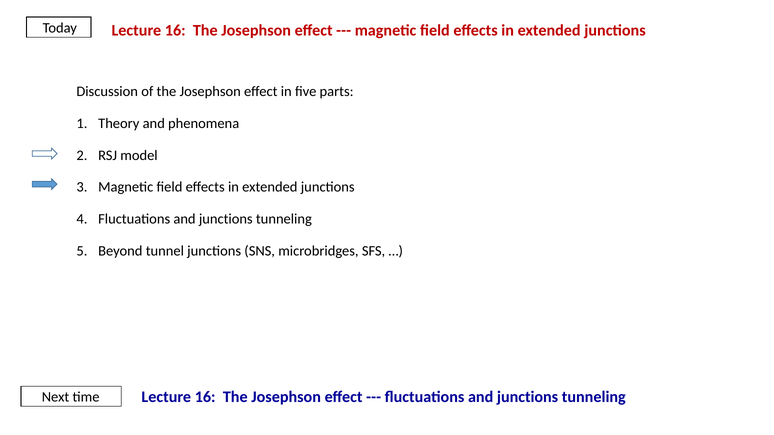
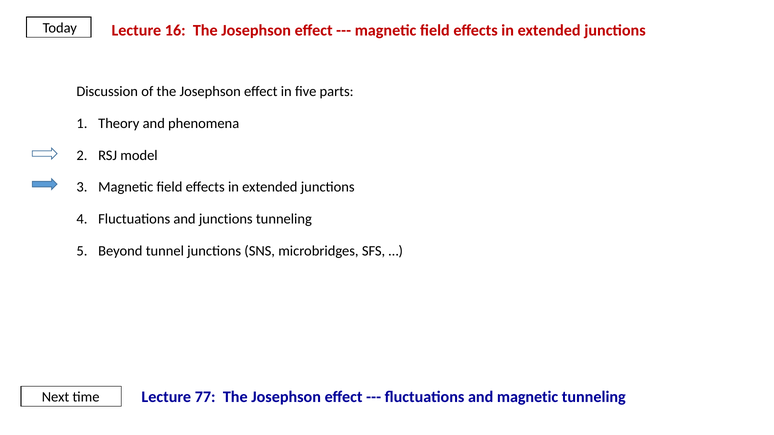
16 at (205, 397): 16 -> 77
junctions at (528, 397): junctions -> magnetic
